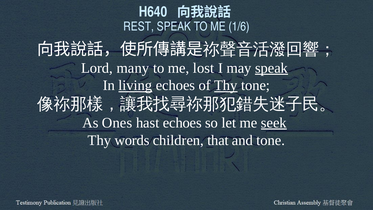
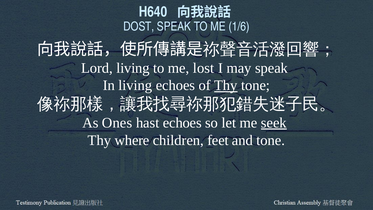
REST: REST -> DOST
Lord many: many -> living
speak at (272, 68) underline: present -> none
living at (135, 85) underline: present -> none
words: words -> where
that: that -> feet
